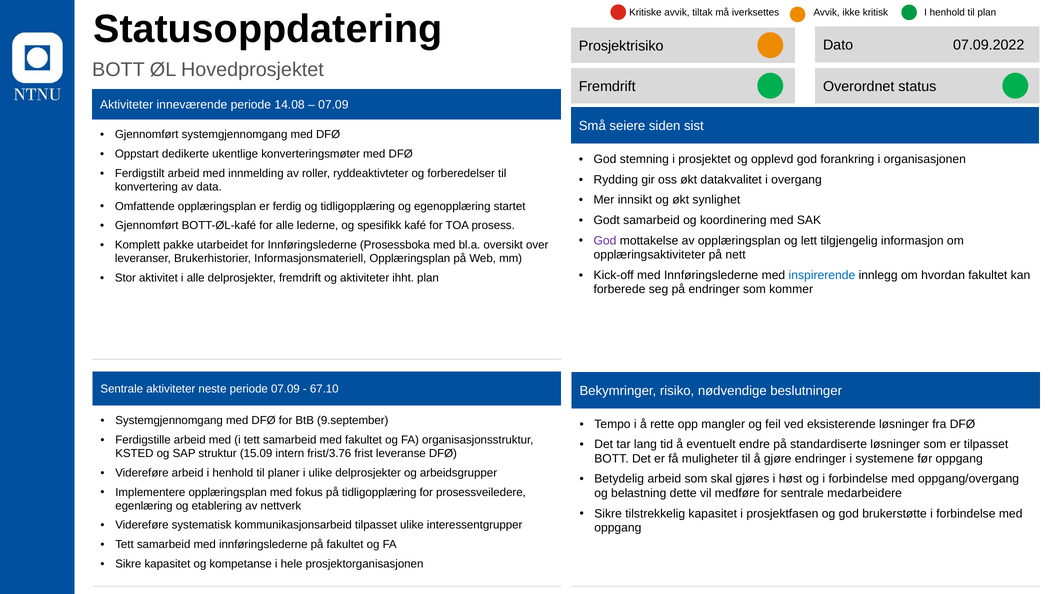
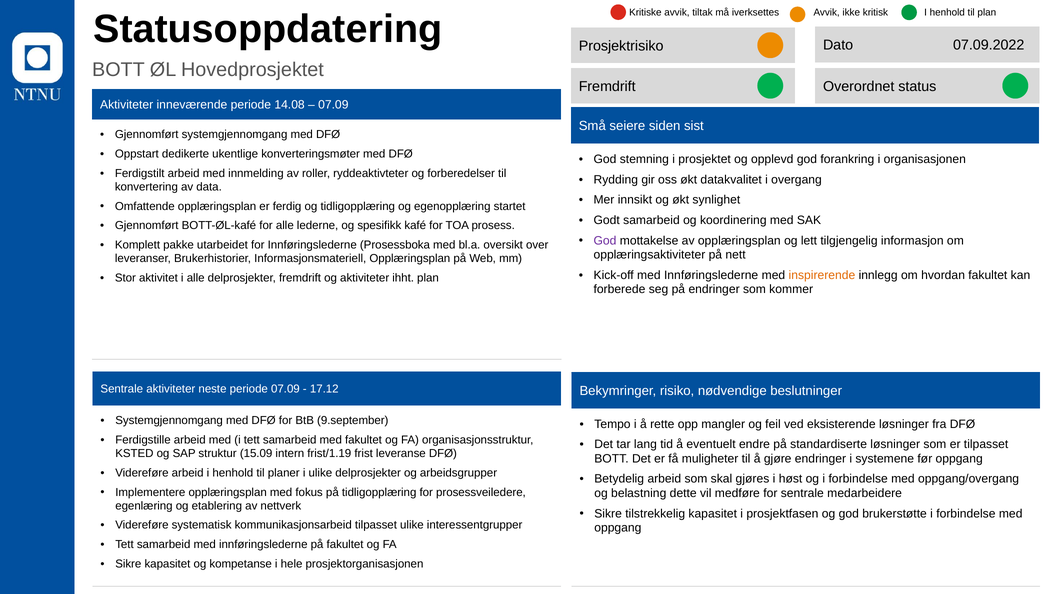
inspirerende colour: blue -> orange
67.10: 67.10 -> 17.12
frist/3.76: frist/3.76 -> frist/1.19
